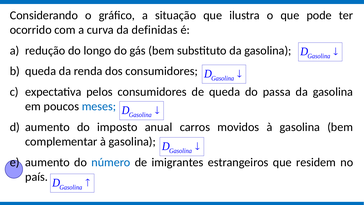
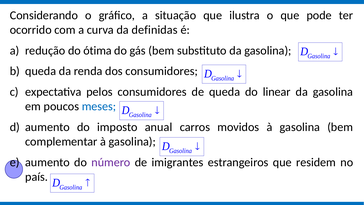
longo: longo -> ótima
passa: passa -> linear
número colour: blue -> purple
